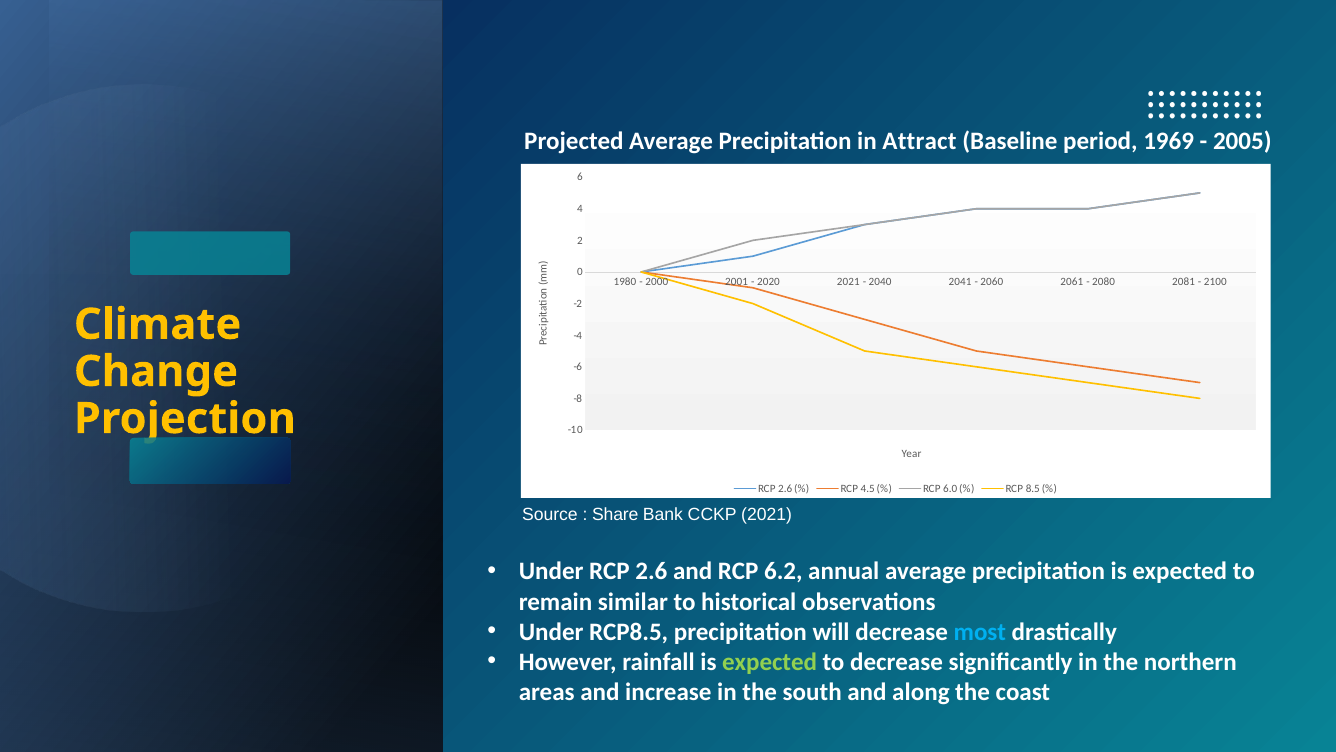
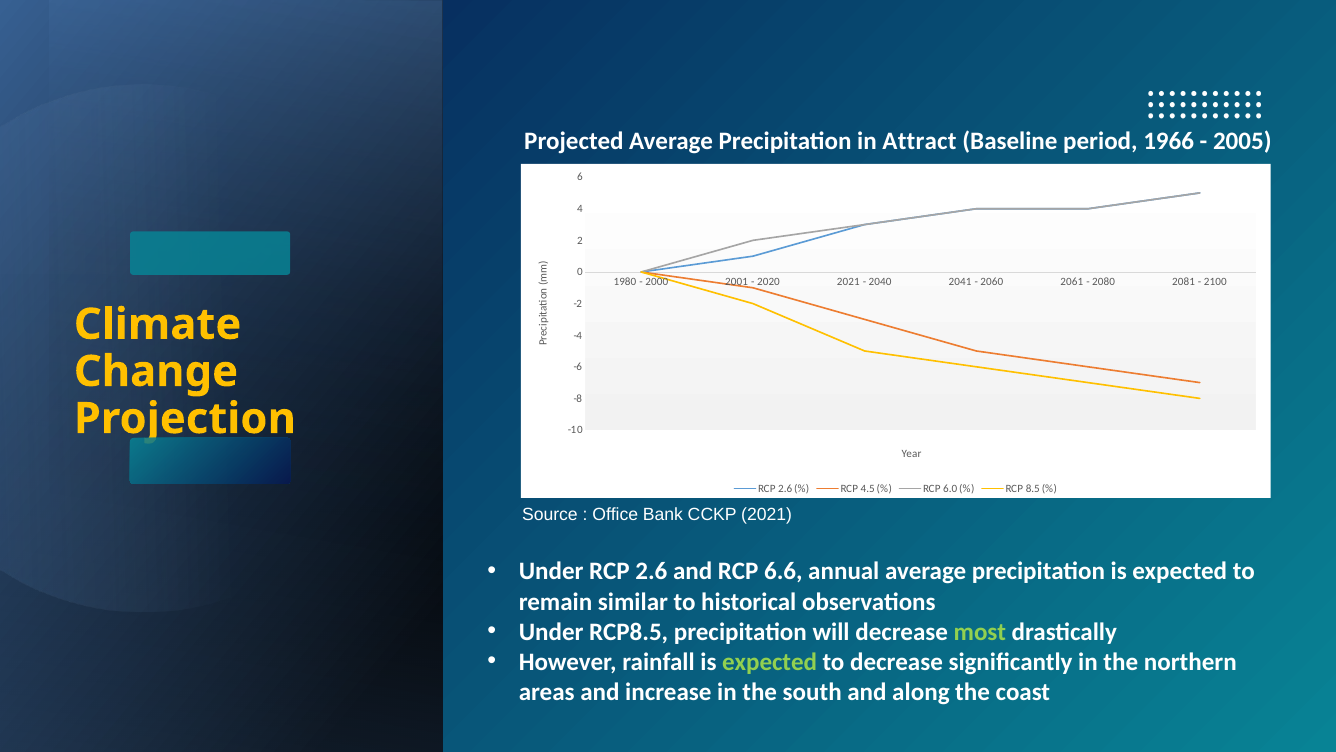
1969: 1969 -> 1966
Share: Share -> Office
6.2: 6.2 -> 6.6
most colour: light blue -> light green
